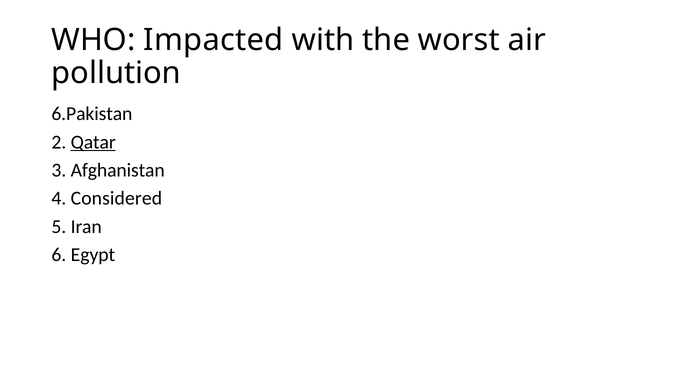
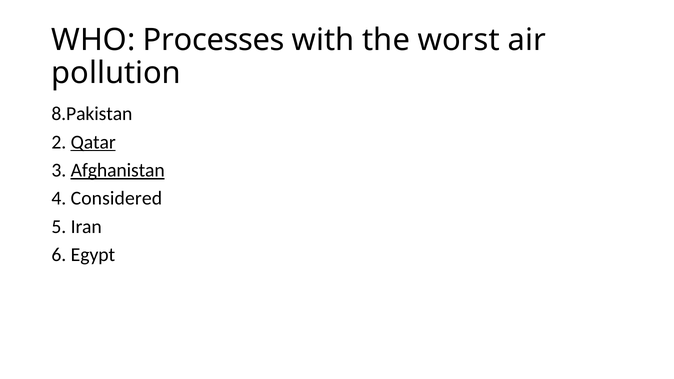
Impacted: Impacted -> Processes
6.Pakistan: 6.Pakistan -> 8.Pakistan
Afghanistan underline: none -> present
